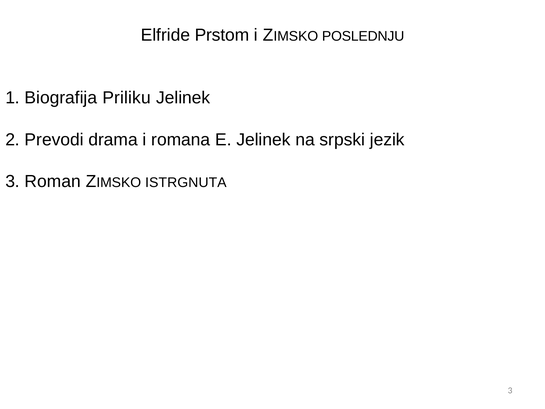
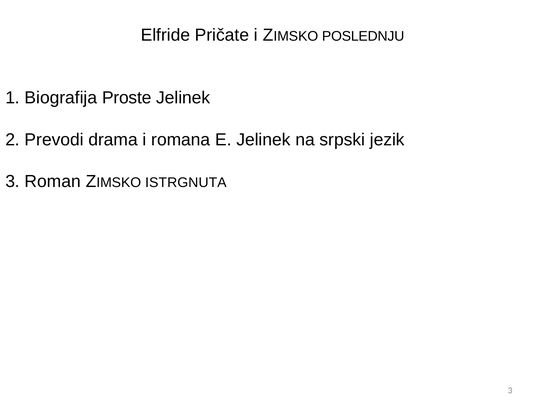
Prstom: Prstom -> Pričate
Priliku: Priliku -> Proste
